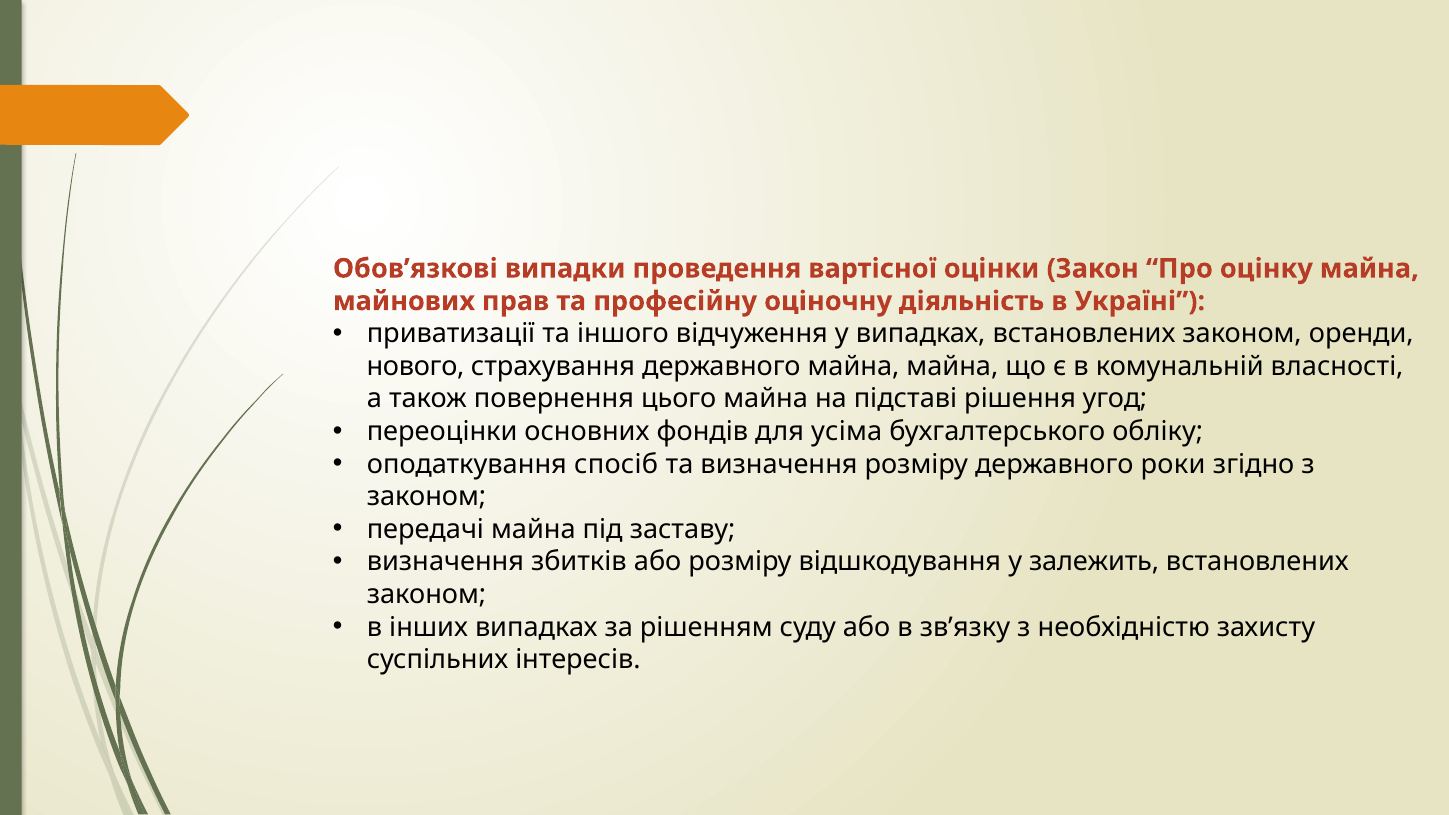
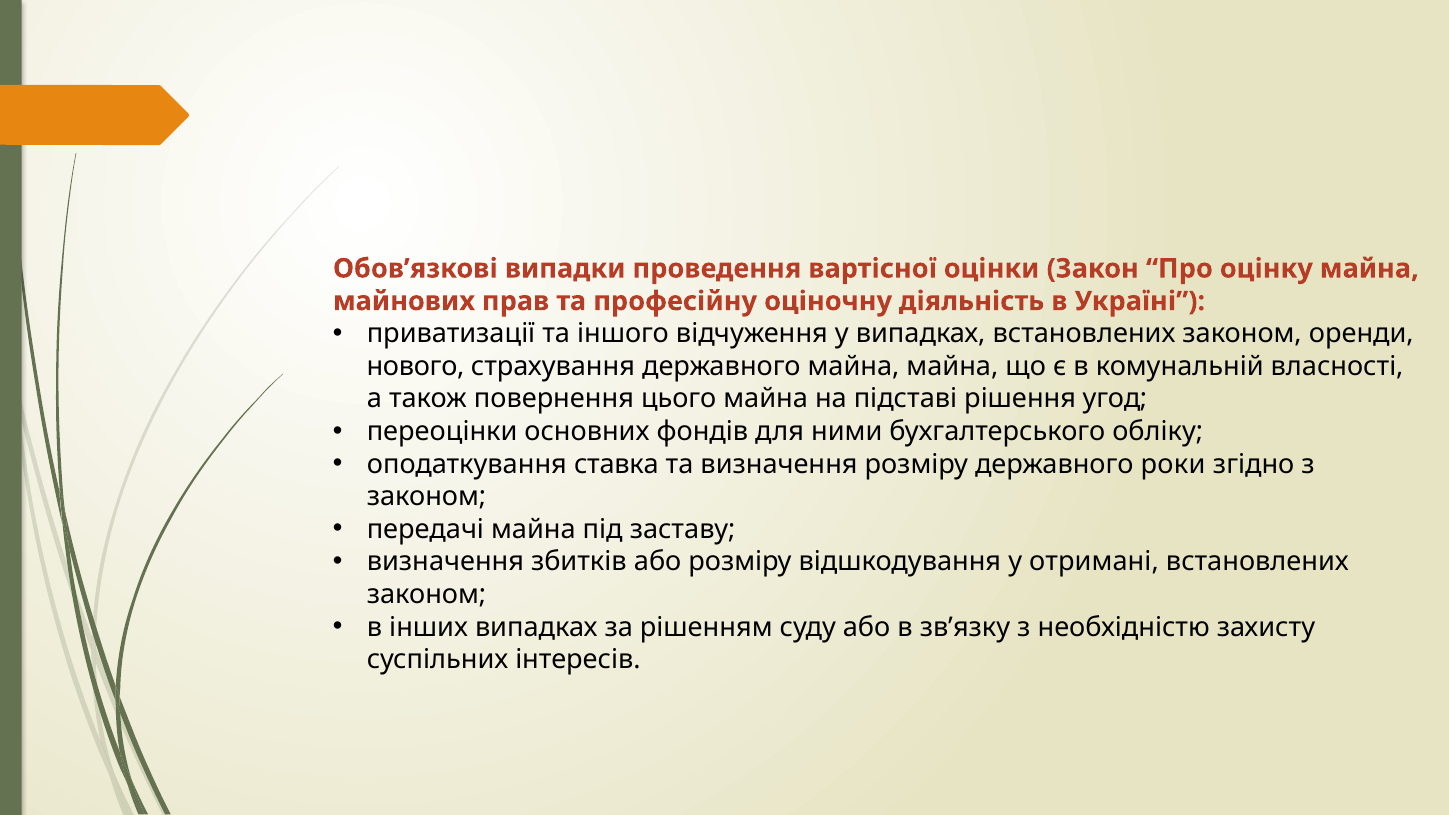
усіма: усіма -> ними
спосіб: спосіб -> ставка
залежить: залежить -> отримані
